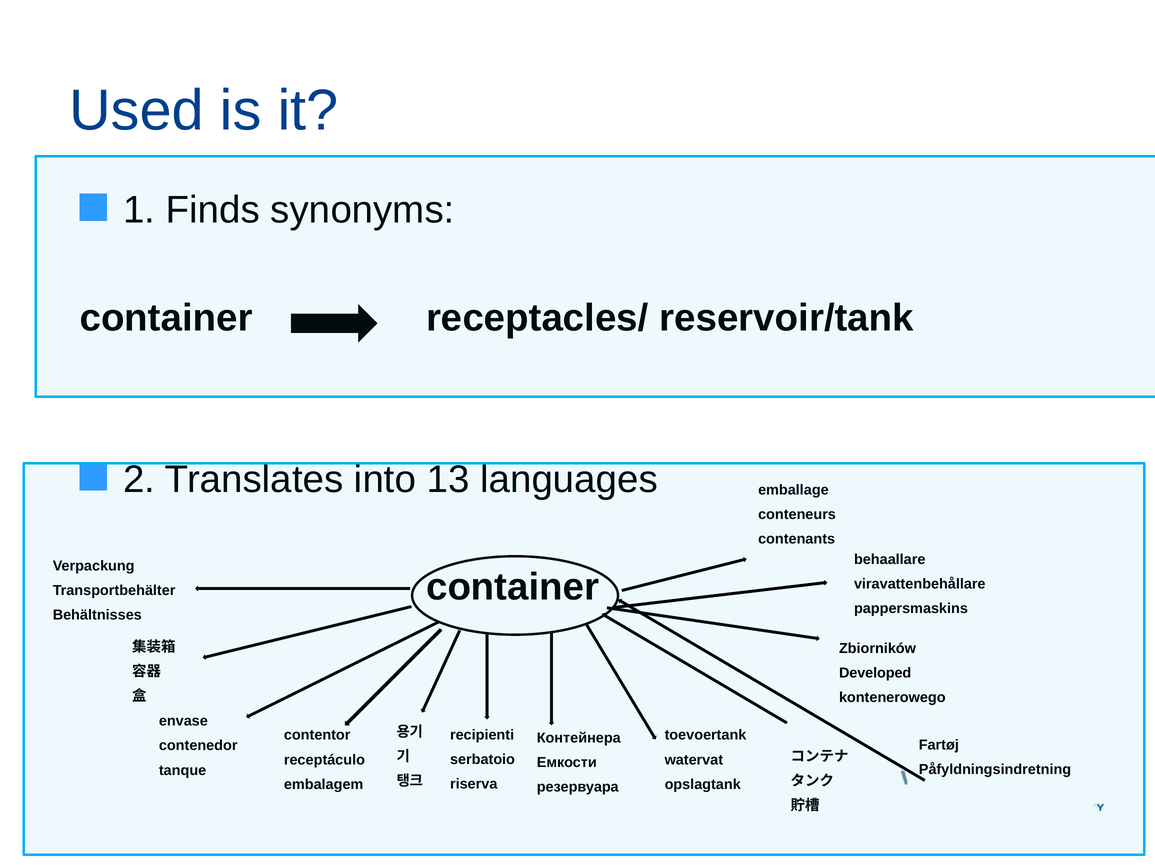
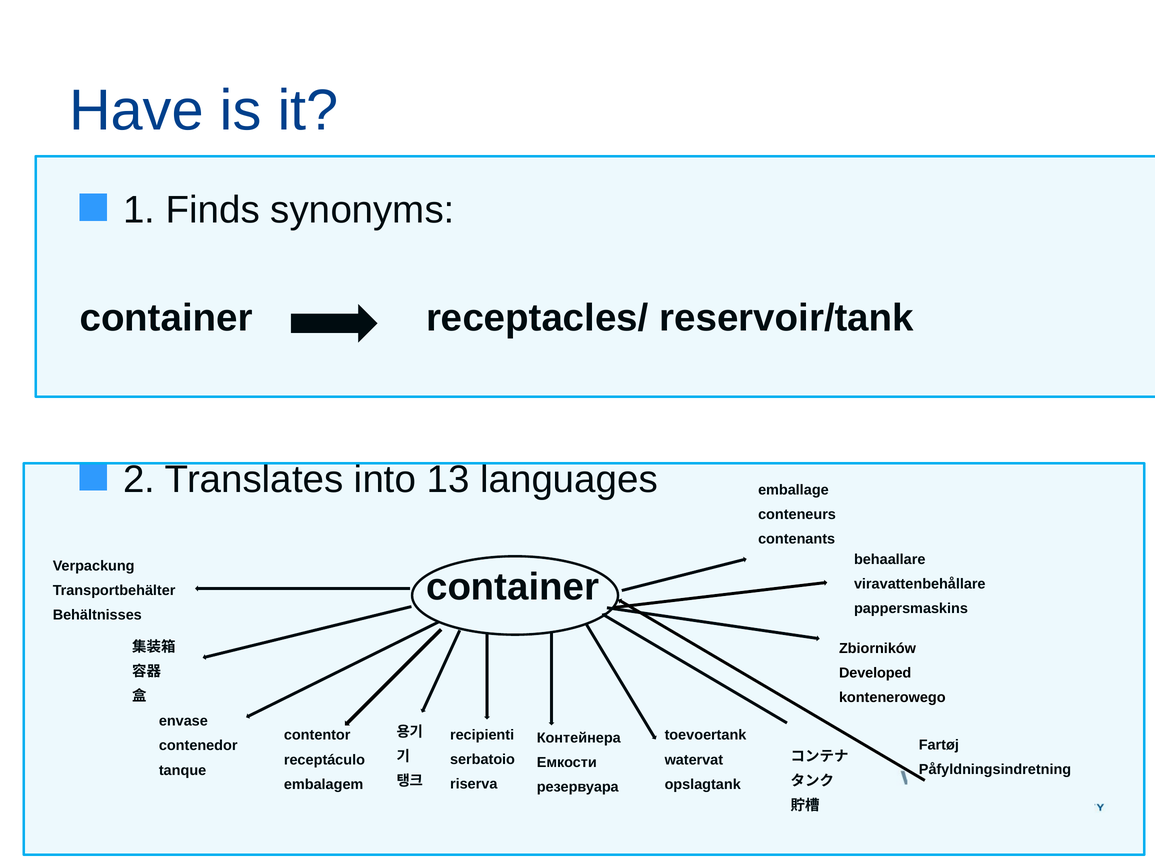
Used: Used -> Have
